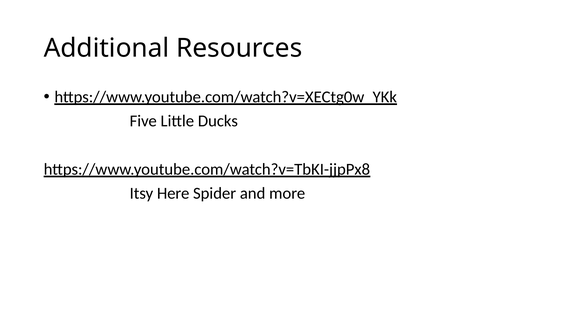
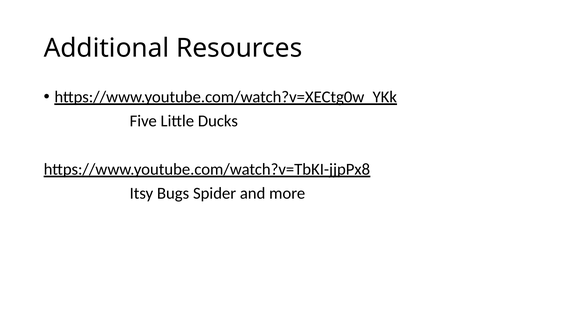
Here: Here -> Bugs
